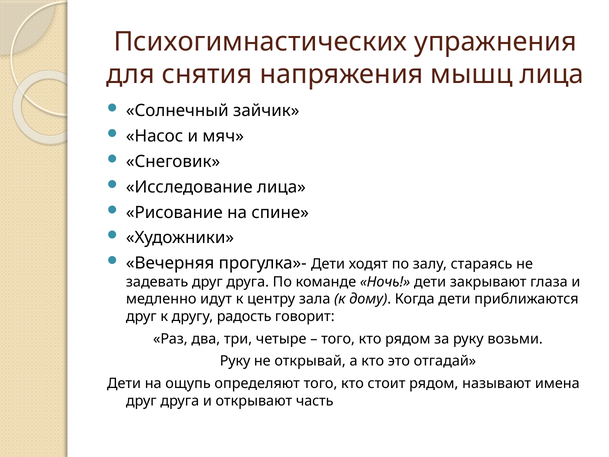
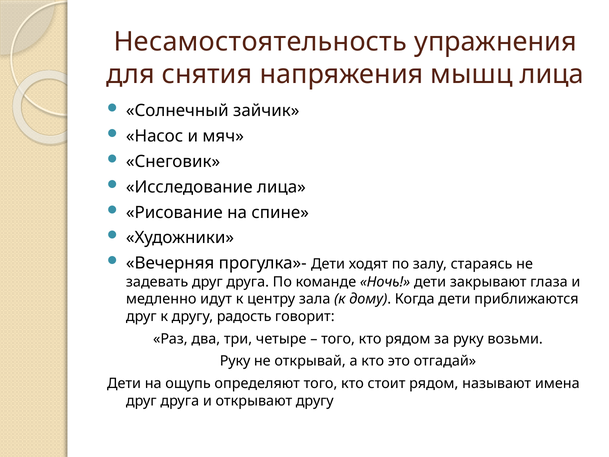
Психогимнастических: Психогимнастических -> Несамостоятельность
открывают часть: часть -> другу
